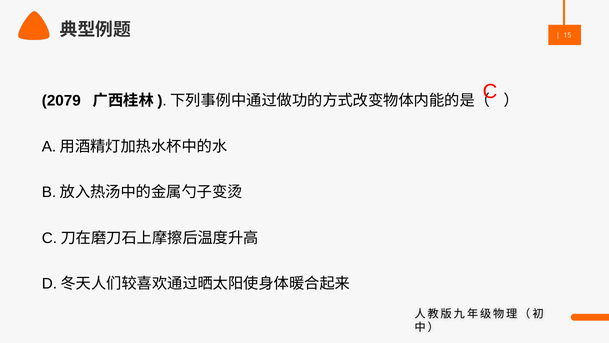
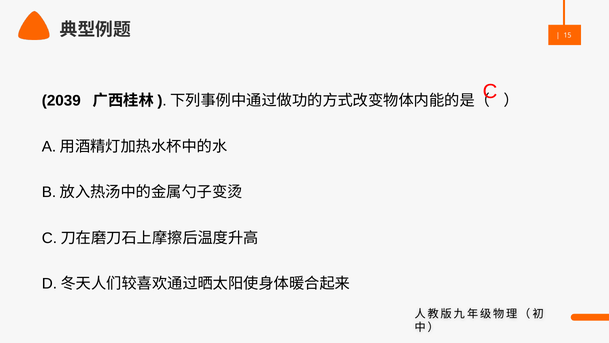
2079: 2079 -> 2039
